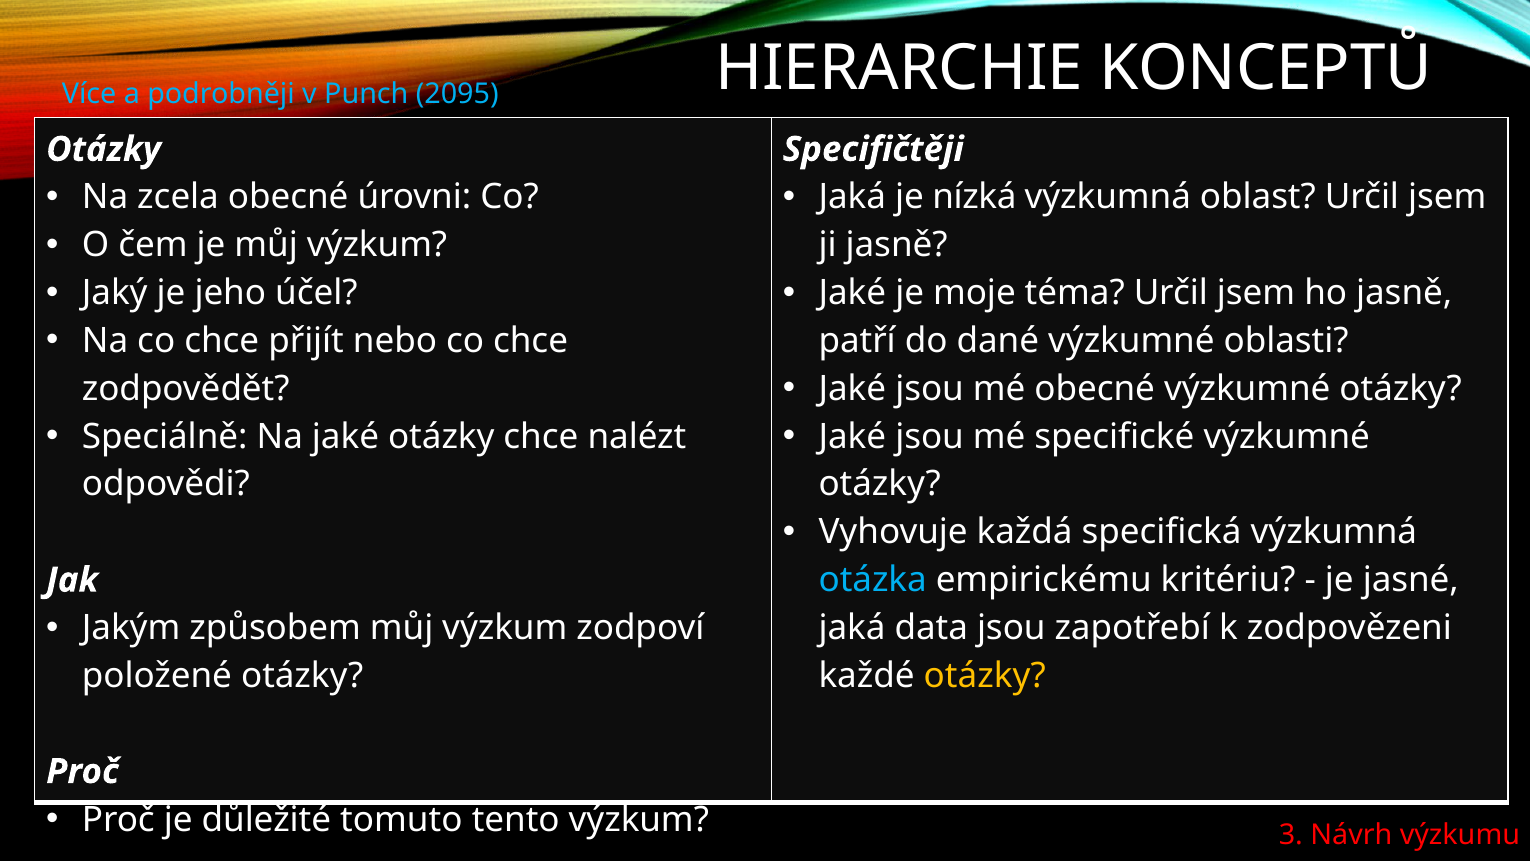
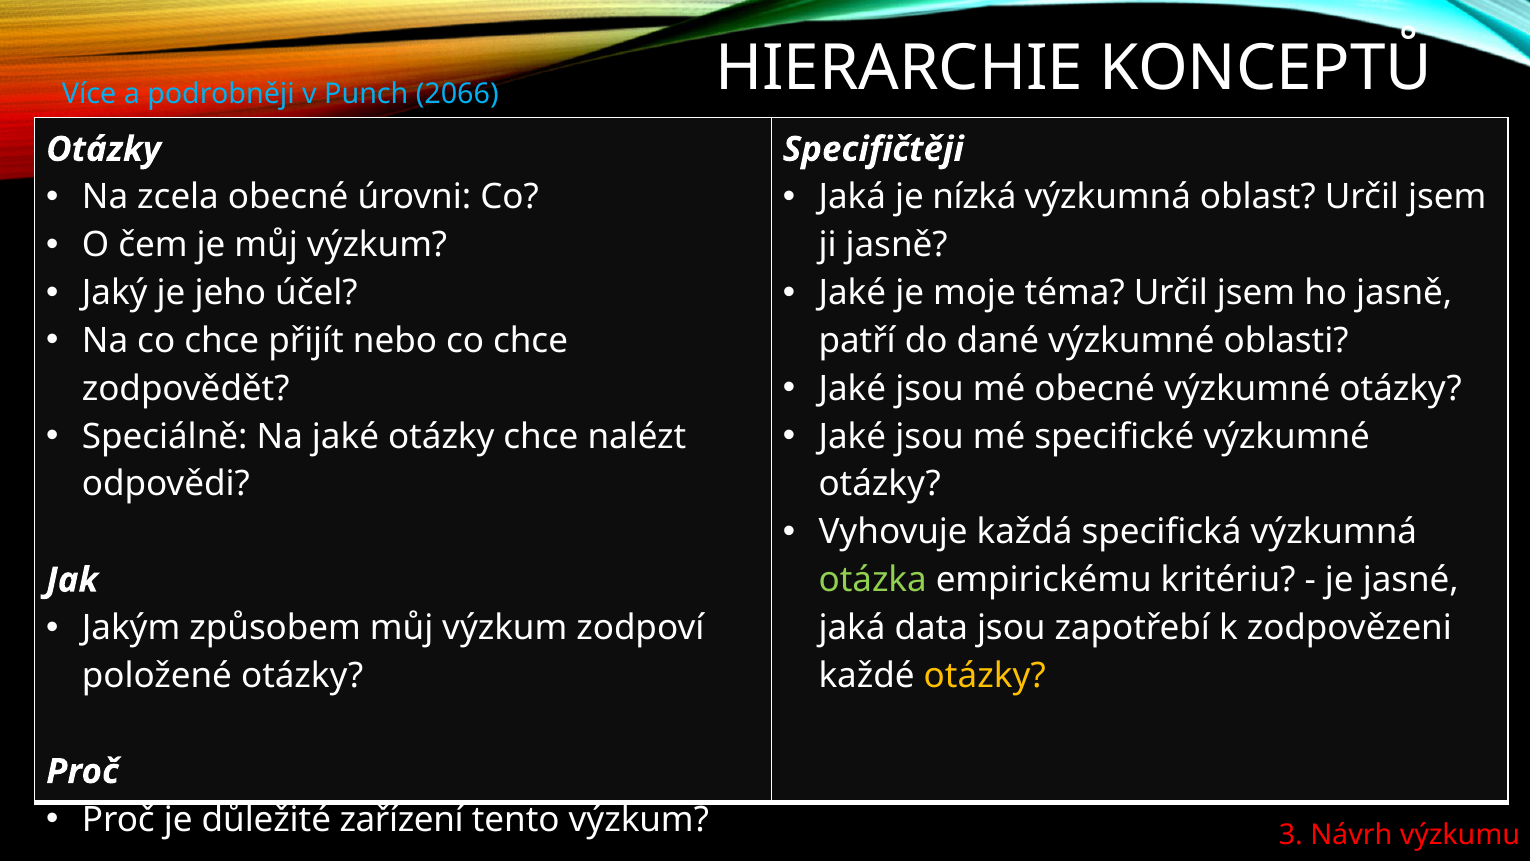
2095: 2095 -> 2066
otázka colour: light blue -> light green
tomuto: tomuto -> zařízení
